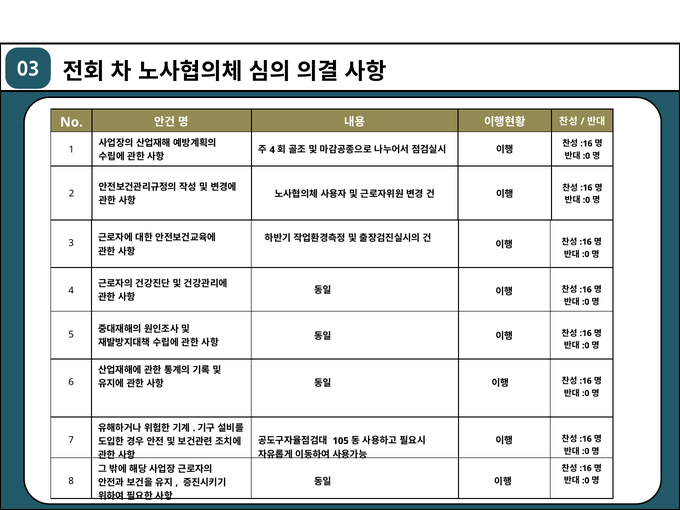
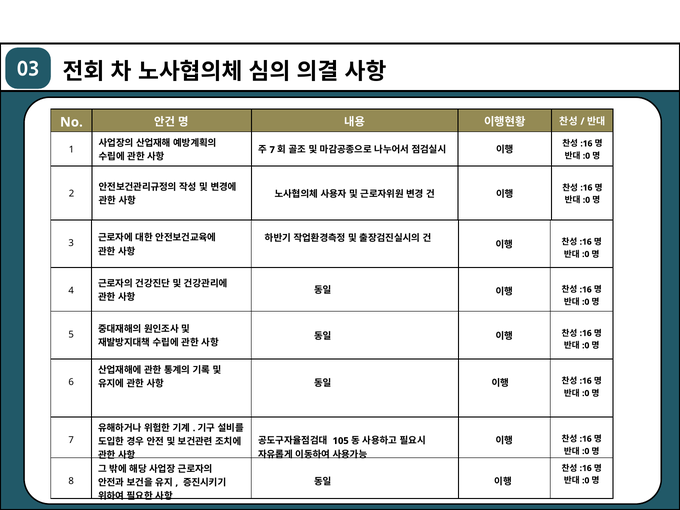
4 at (272, 150): 4 -> 7
